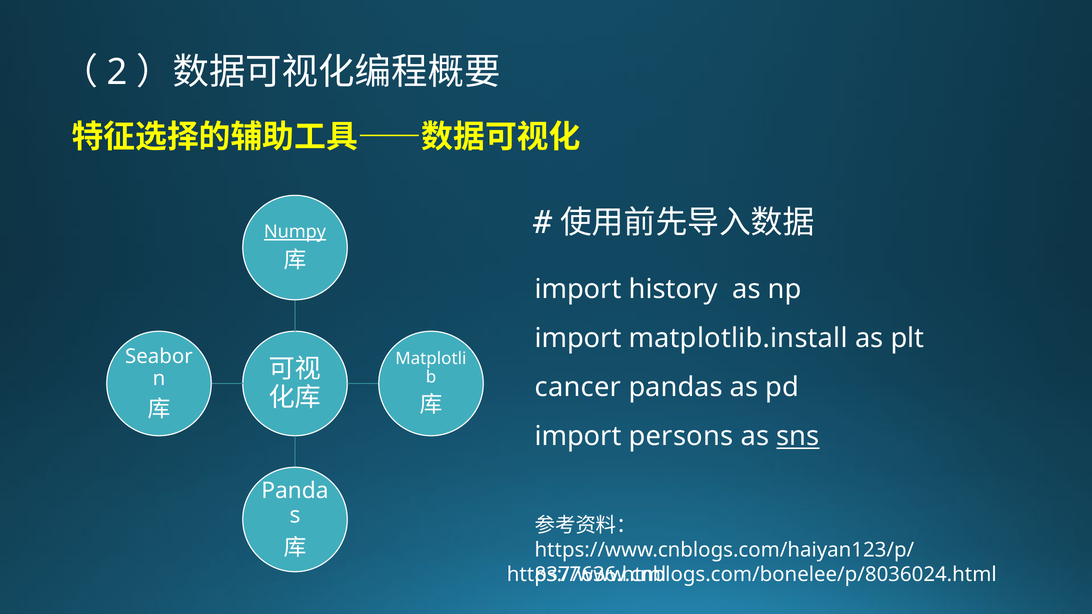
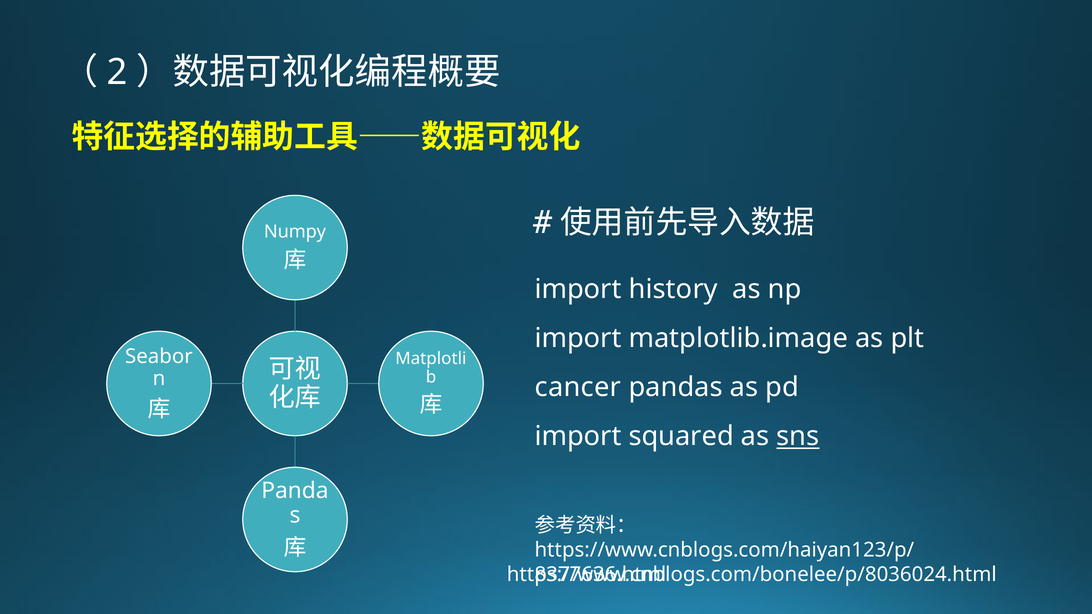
Numpy underline: present -> none
matplotlib.install: matplotlib.install -> matplotlib.image
persons: persons -> squared
